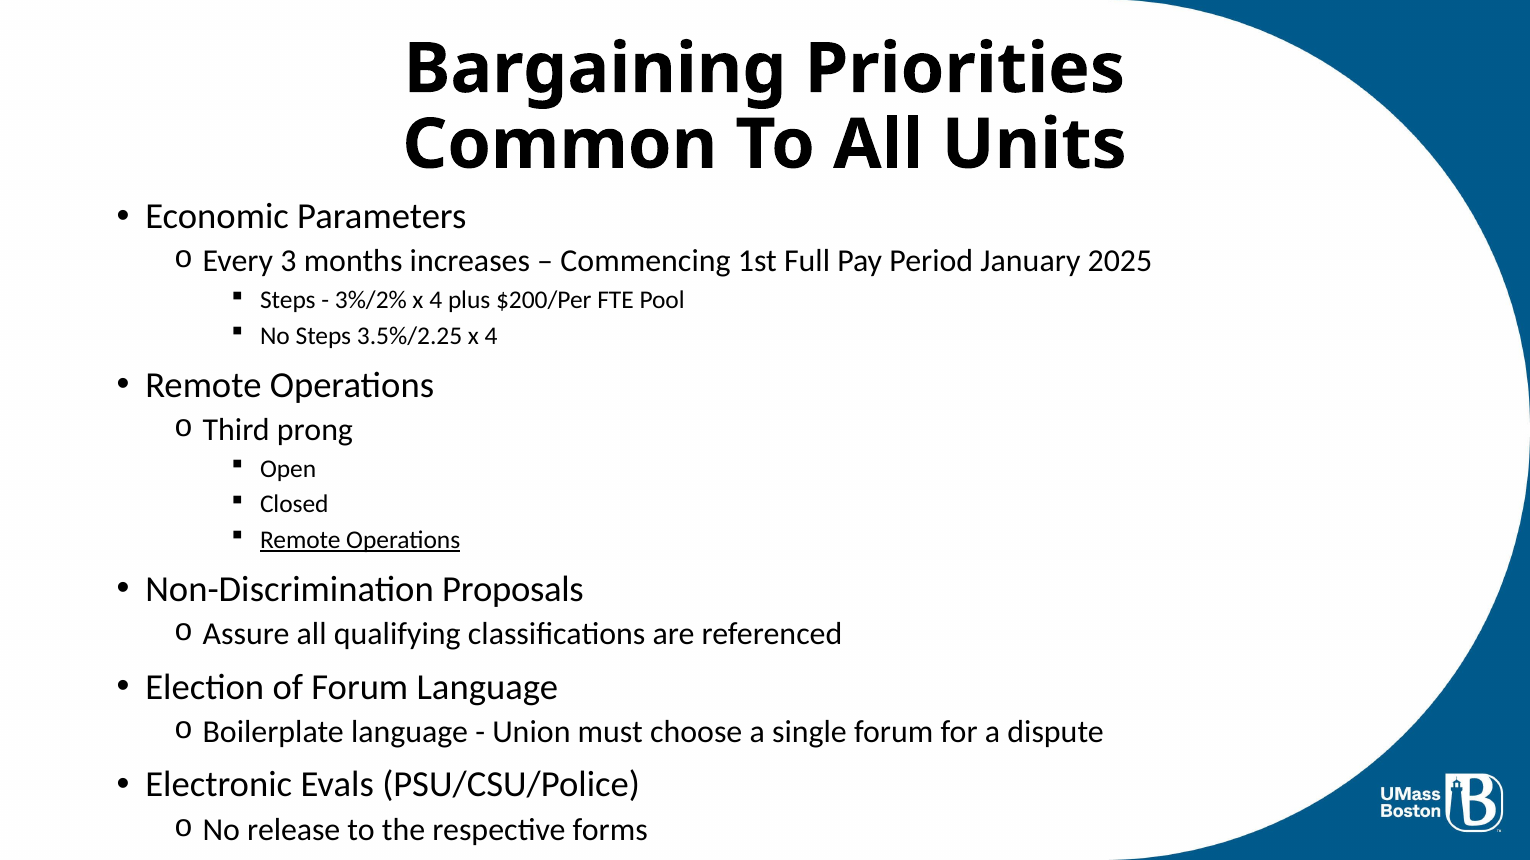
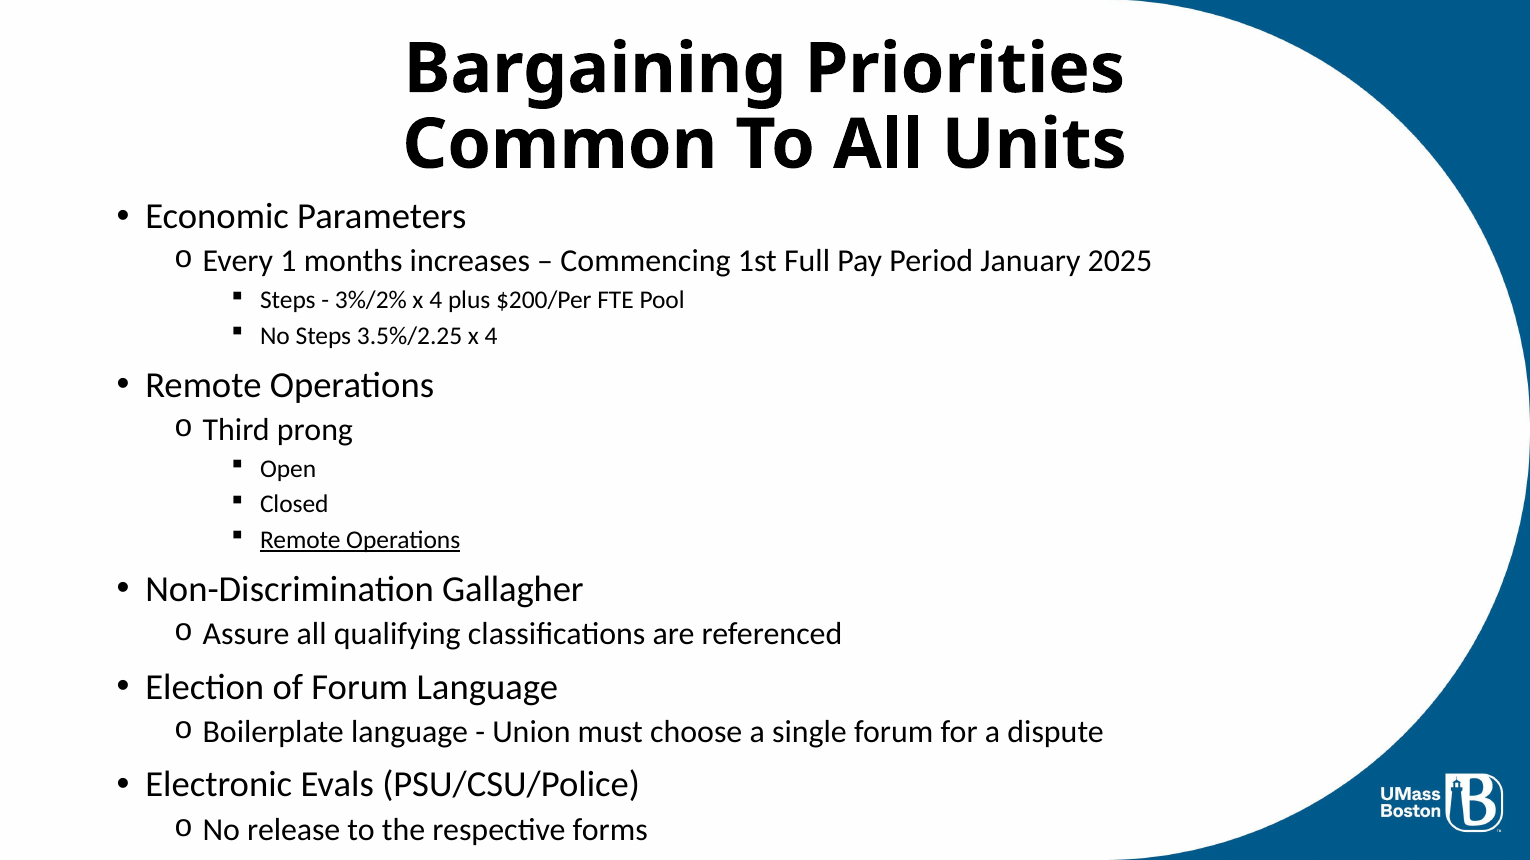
3: 3 -> 1
Proposals: Proposals -> Gallagher
